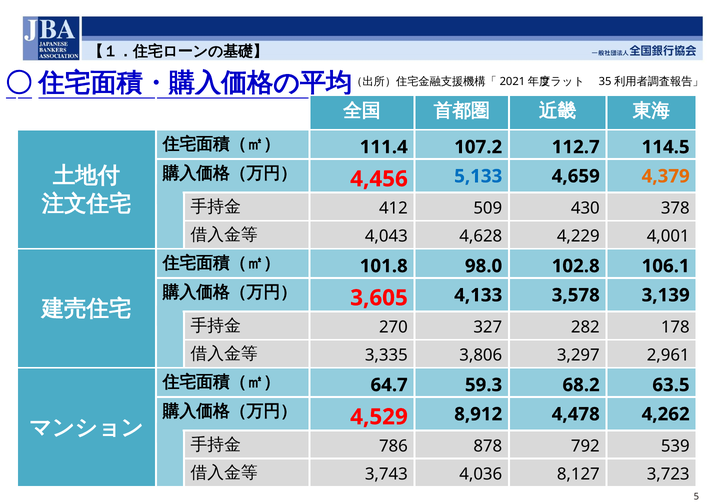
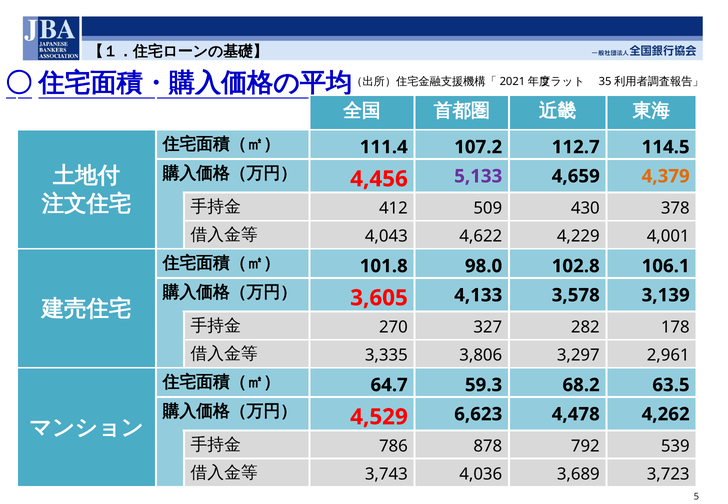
5,133 colour: blue -> purple
4,628: 4,628 -> 4,622
8,912: 8,912 -> 6,623
8,127: 8,127 -> 3,689
